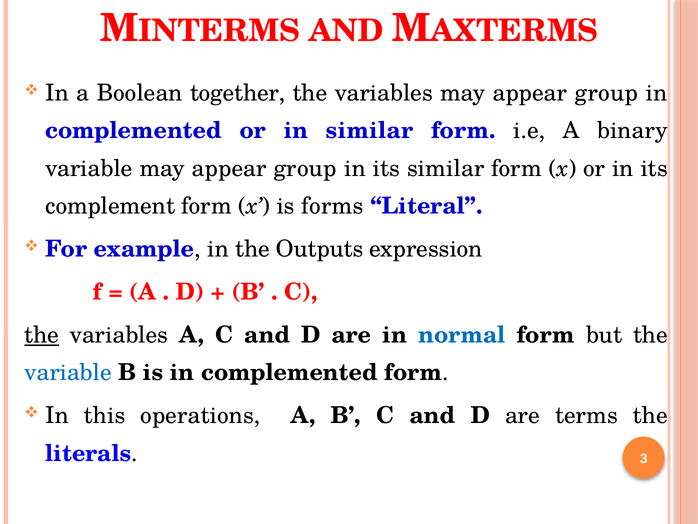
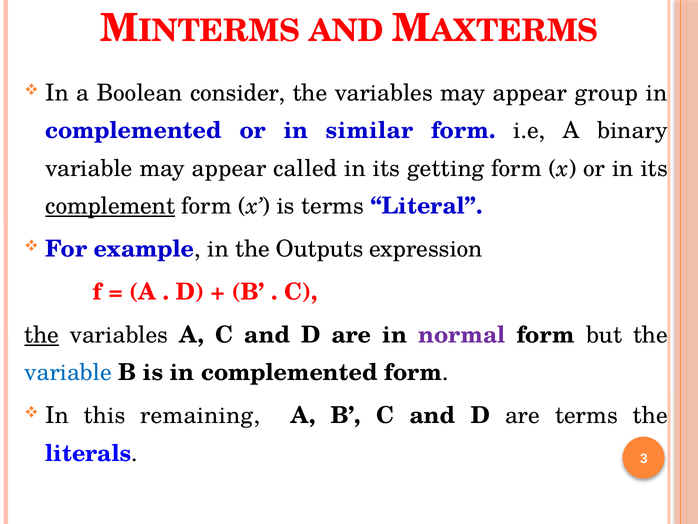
together: together -> consider
variable may appear group: group -> called
its similar: similar -> getting
complement underline: none -> present
is forms: forms -> terms
normal colour: blue -> purple
operations: operations -> remaining
